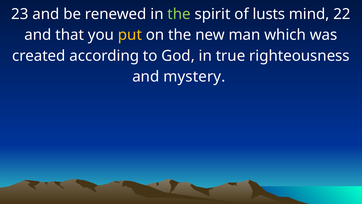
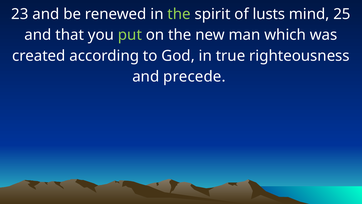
22: 22 -> 25
put colour: yellow -> light green
mystery: mystery -> precede
